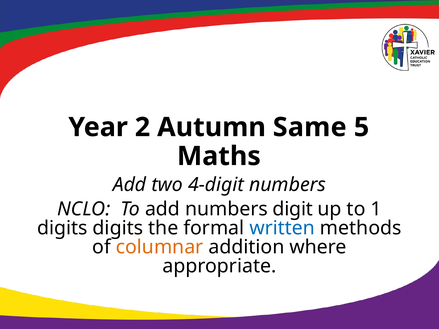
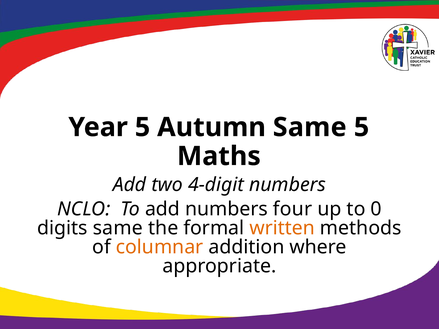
Year 2: 2 -> 5
digit: digit -> four
1: 1 -> 0
digits digits: digits -> same
written colour: blue -> orange
